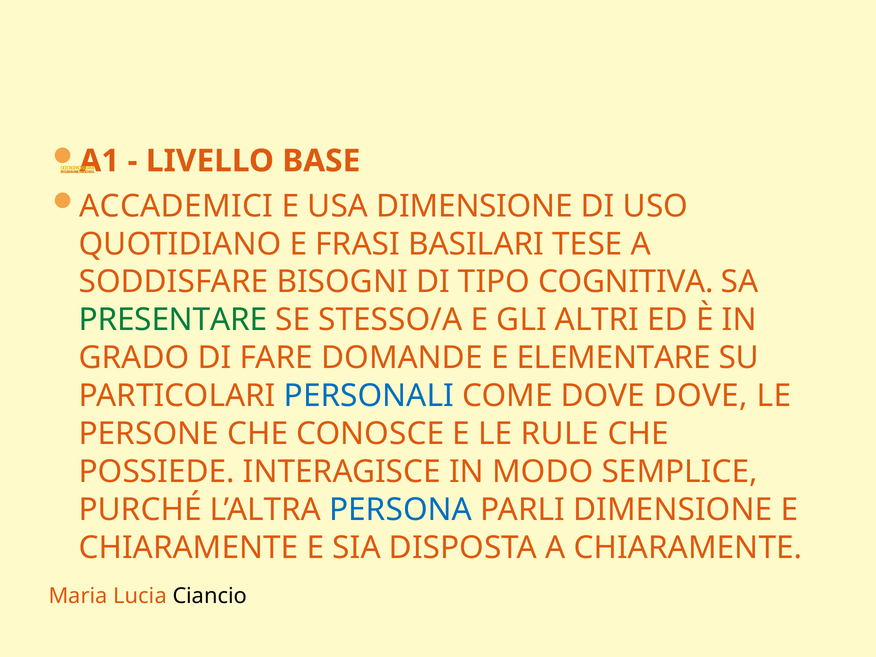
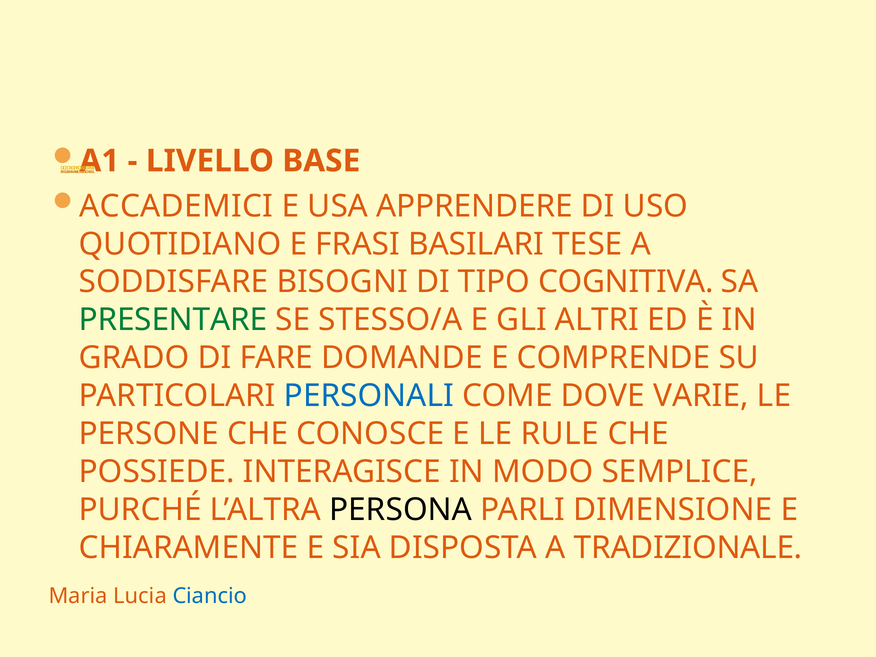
USA DIMENSIONE: DIMENSIONE -> APPRENDERE
ELEMENTARE: ELEMENTARE -> COMPRENDE
DOVE DOVE: DOVE -> VARIE
PERSONA colour: blue -> black
A CHIARAMENTE: CHIARAMENTE -> TRADIZIONALE
Ciancio colour: black -> blue
